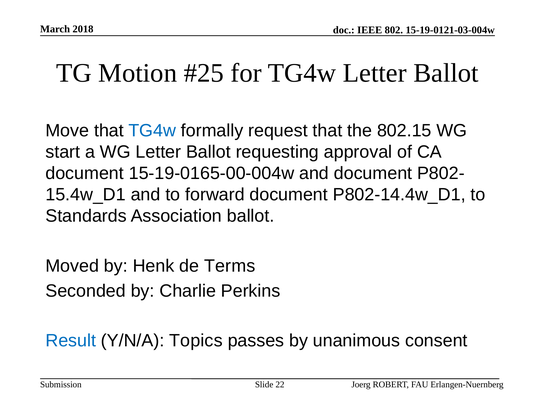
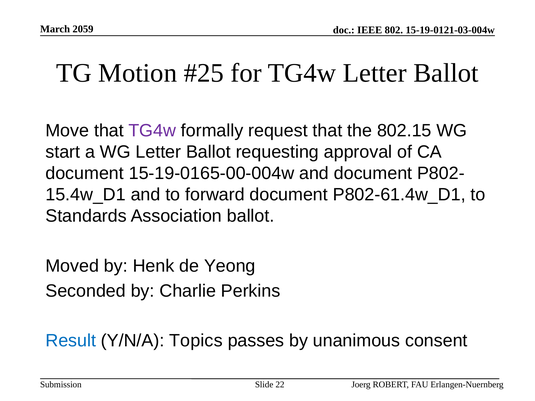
2018: 2018 -> 2059
TG4w at (152, 131) colour: blue -> purple
P802-14.4w_D1: P802-14.4w_D1 -> P802-61.4w_D1
Terms: Terms -> Yeong
